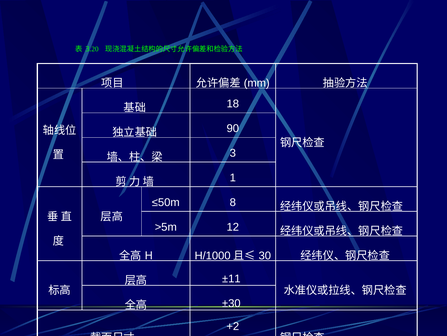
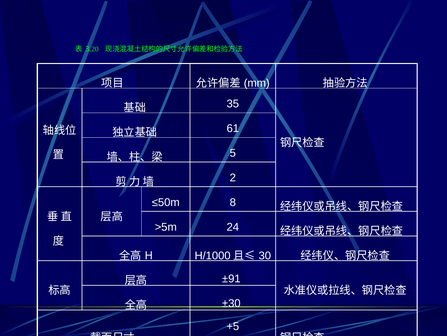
18: 18 -> 35
90: 90 -> 61
3 at (233, 153): 3 -> 5
1: 1 -> 2
12: 12 -> 24
11: 11 -> 91
+2: +2 -> +5
